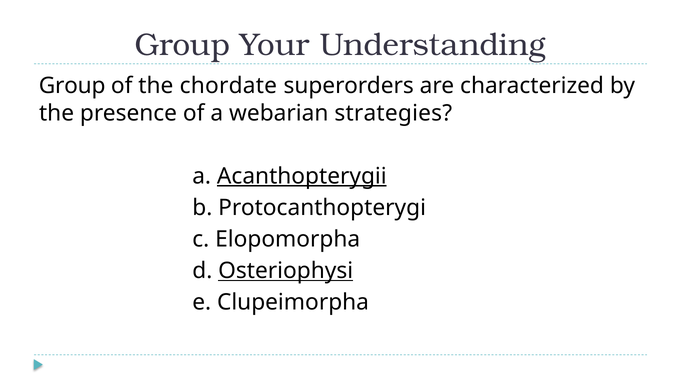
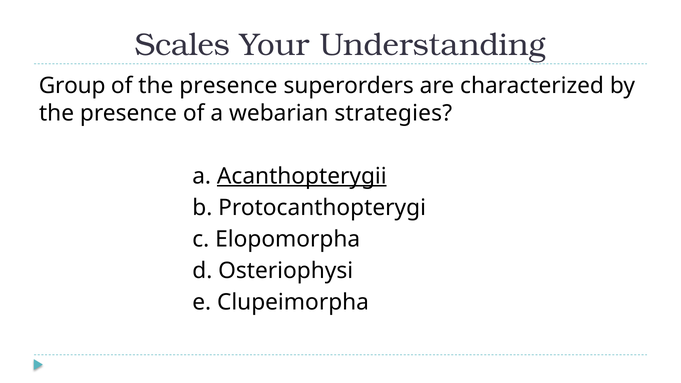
Group at (183, 45): Group -> Scales
of the chordate: chordate -> presence
Osteriophysi underline: present -> none
